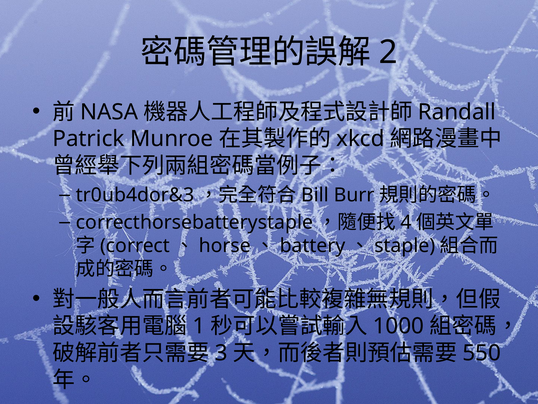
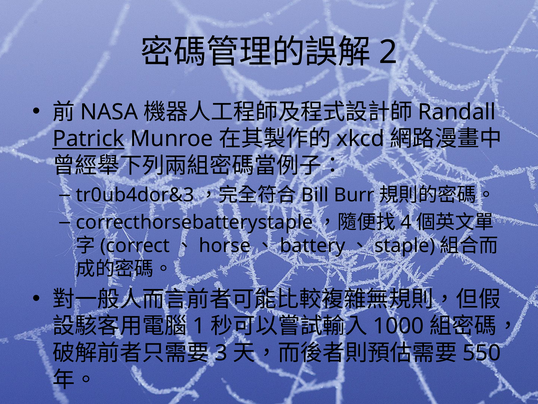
Patrick underline: none -> present
